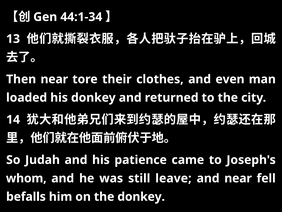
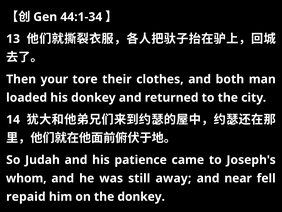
Then near: near -> your
even: even -> both
leave: leave -> away
befalls: befalls -> repaid
